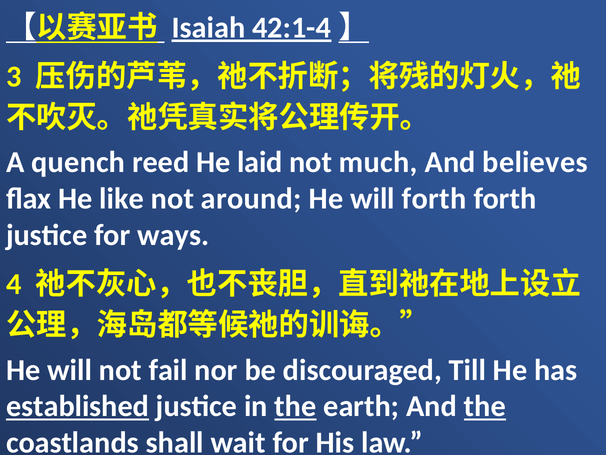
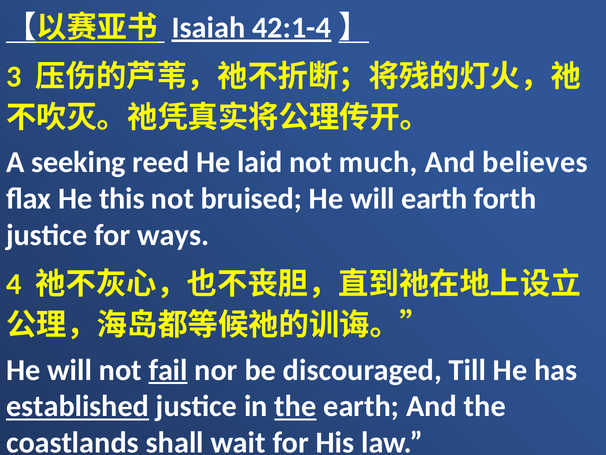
quench: quench -> seeking
like: like -> this
around: around -> bruised
will forth: forth -> earth
fail underline: none -> present
the at (485, 406) underline: present -> none
